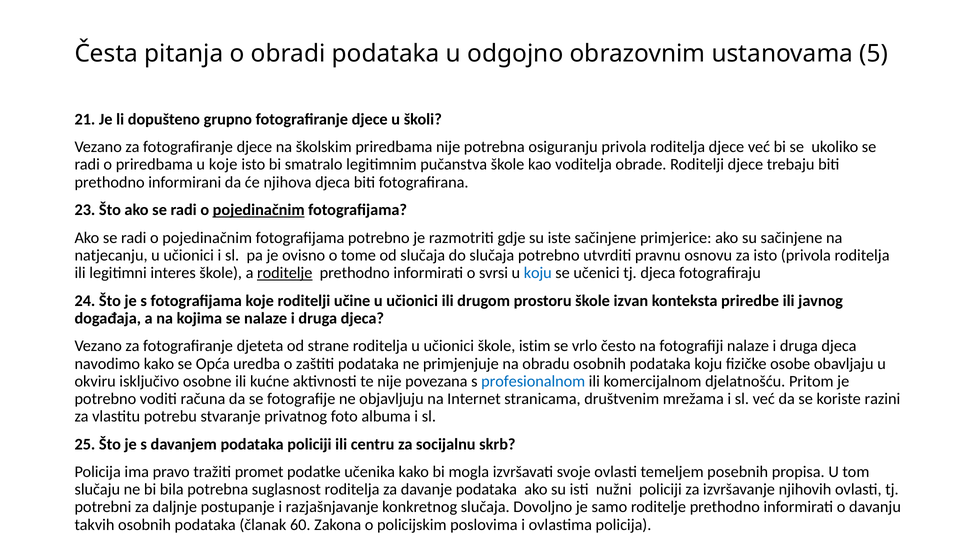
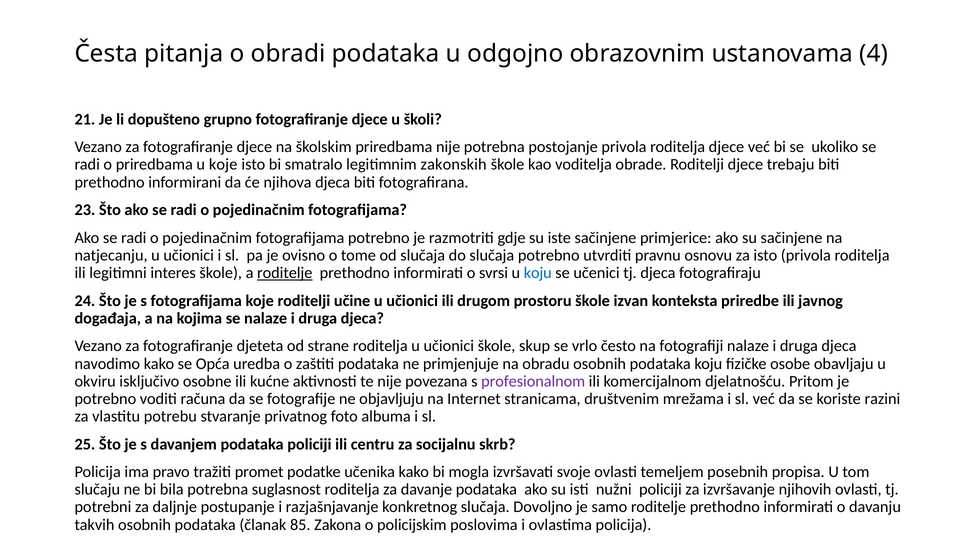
5: 5 -> 4
osiguranju: osiguranju -> postojanje
pučanstva: pučanstva -> zakonskih
pojedinačnim at (259, 210) underline: present -> none
istim: istim -> skup
profesionalnom colour: blue -> purple
60: 60 -> 85
